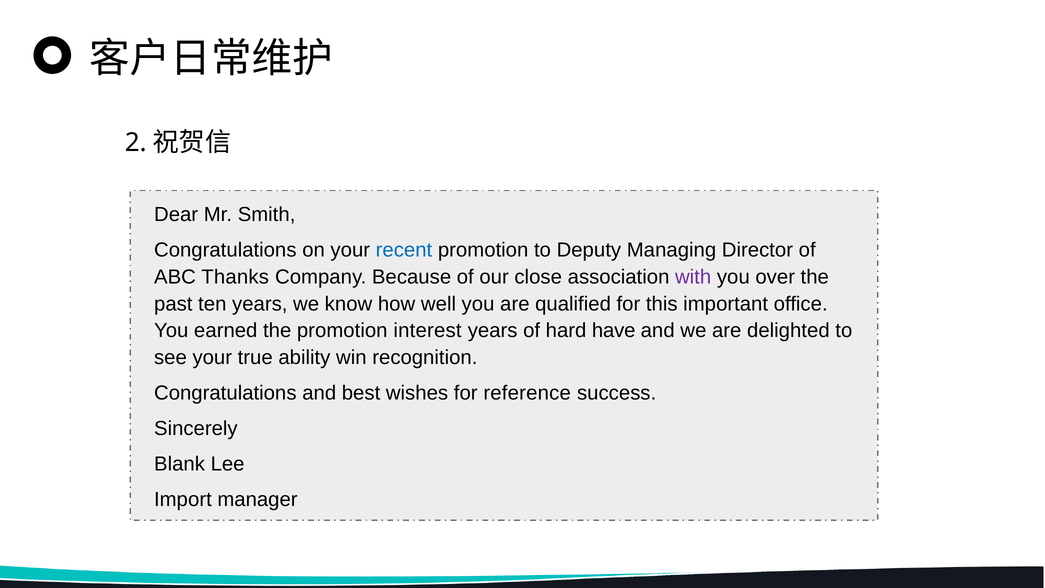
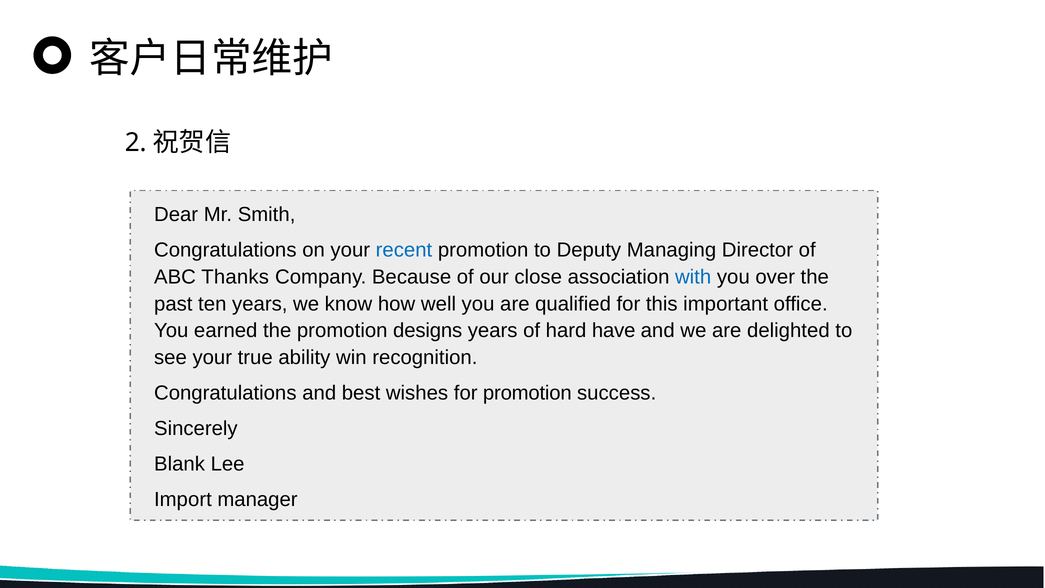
with colour: purple -> blue
interest: interest -> designs
for reference: reference -> promotion
